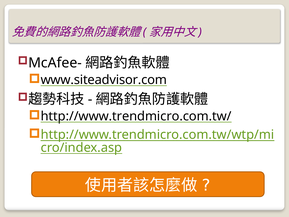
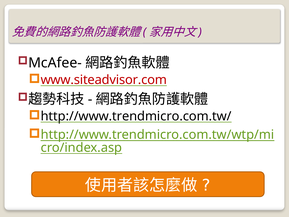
www.siteadvisor.com colour: black -> red
